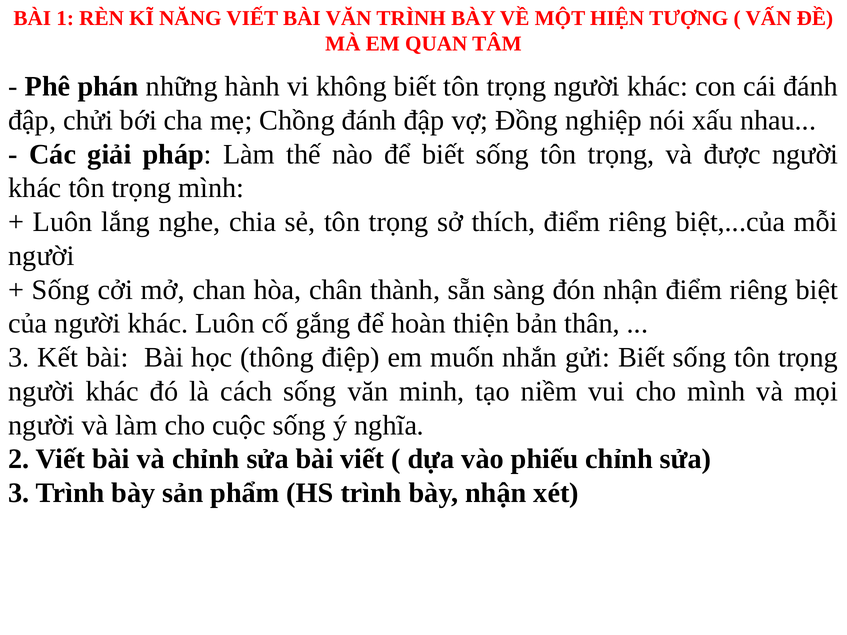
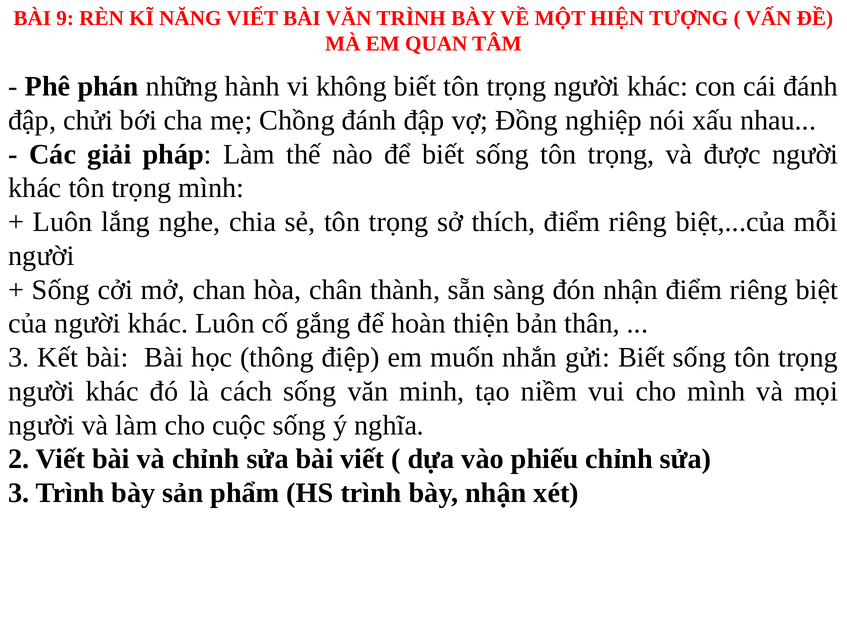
1: 1 -> 9
